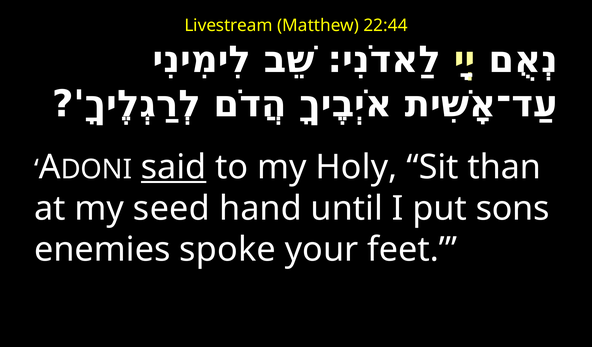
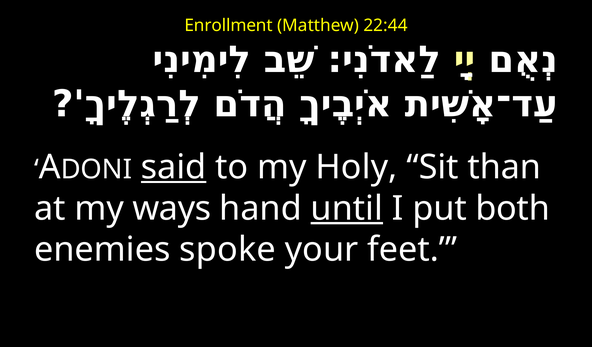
Livestream: Livestream -> Enrollment
seed: seed -> ways
until underline: none -> present
sons: sons -> both
